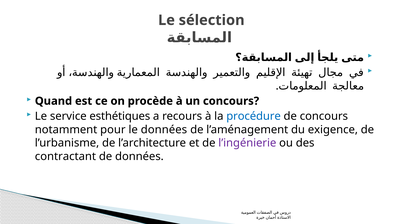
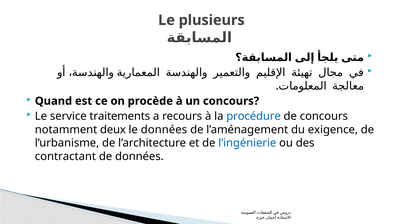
sélection: sélection -> plusieurs
esthétiques: esthétiques -> traitements
pour: pour -> deux
l’ingénierie colour: purple -> blue
